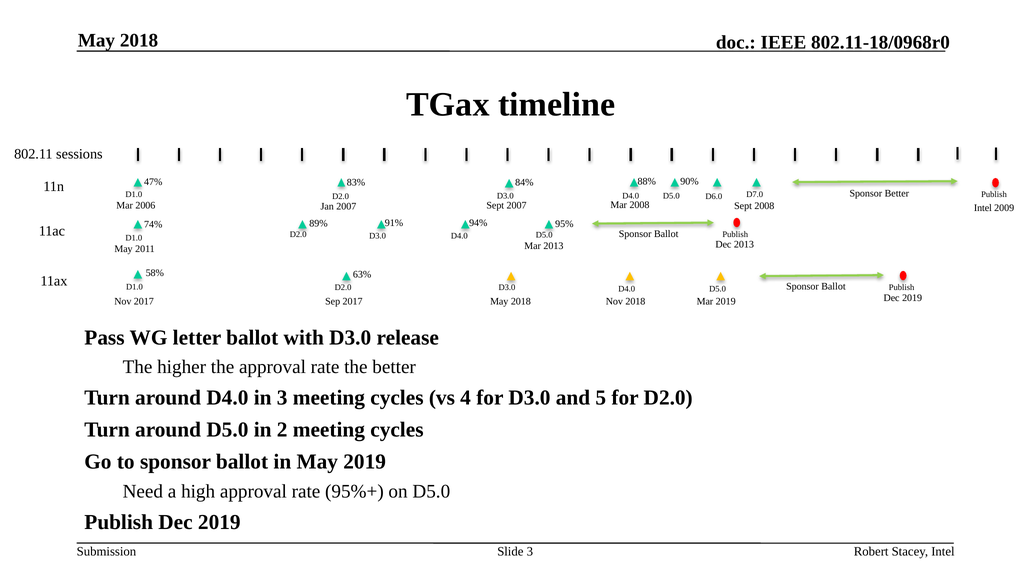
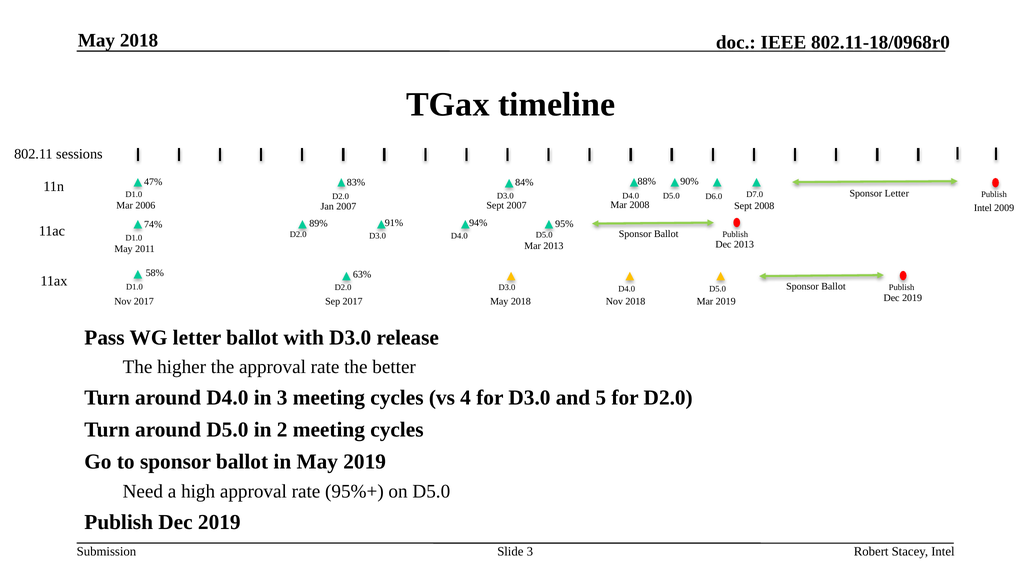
Sponsor Better: Better -> Letter
